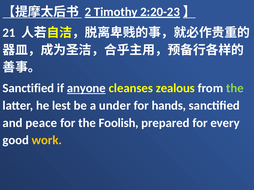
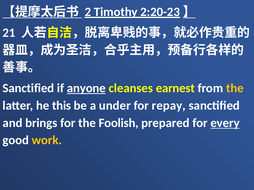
zealous: zealous -> earnest
the at (235, 88) colour: light green -> yellow
lest: lest -> this
hands: hands -> repay
peace: peace -> brings
every underline: none -> present
